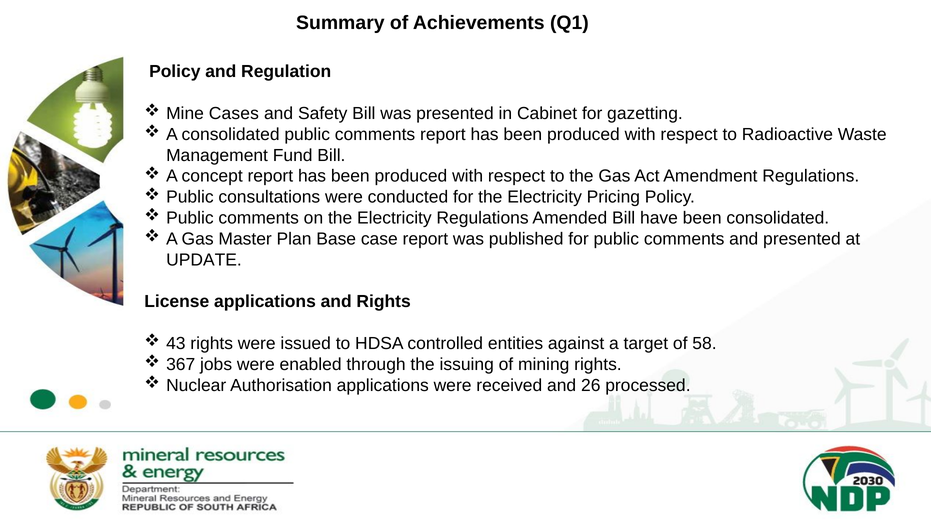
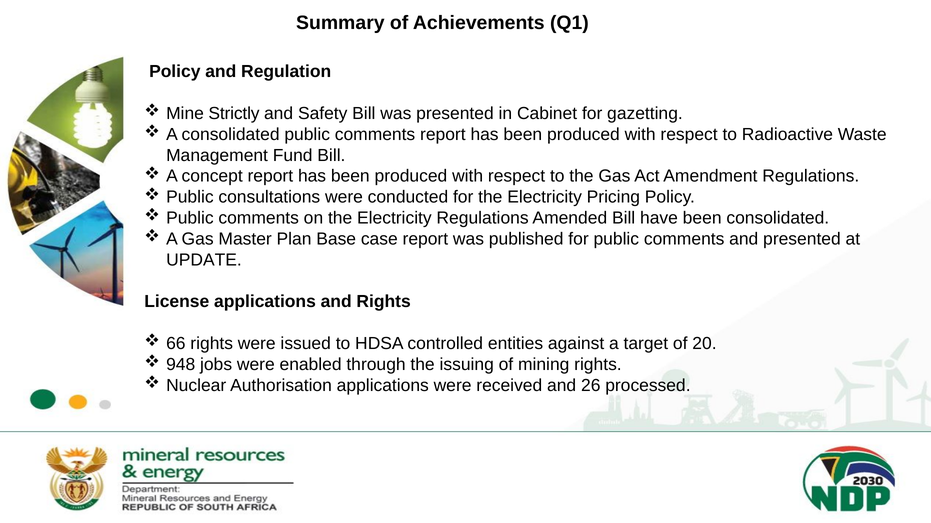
Cases: Cases -> Strictly
43: 43 -> 66
58: 58 -> 20
367: 367 -> 948
